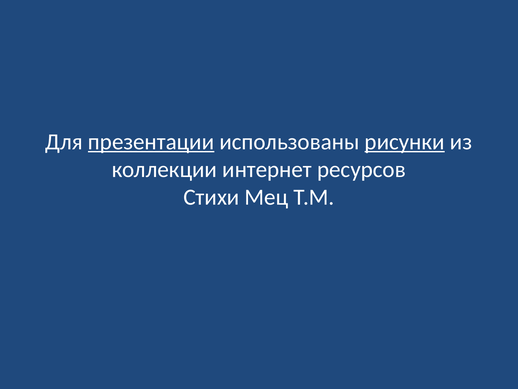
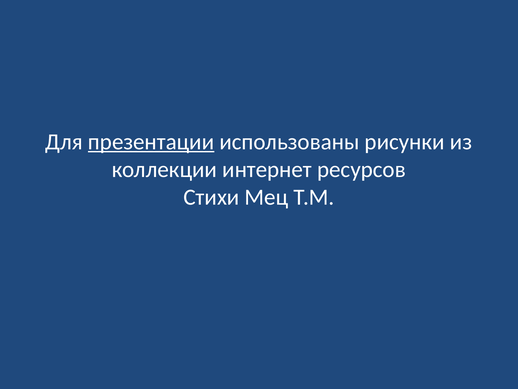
рисунки underline: present -> none
